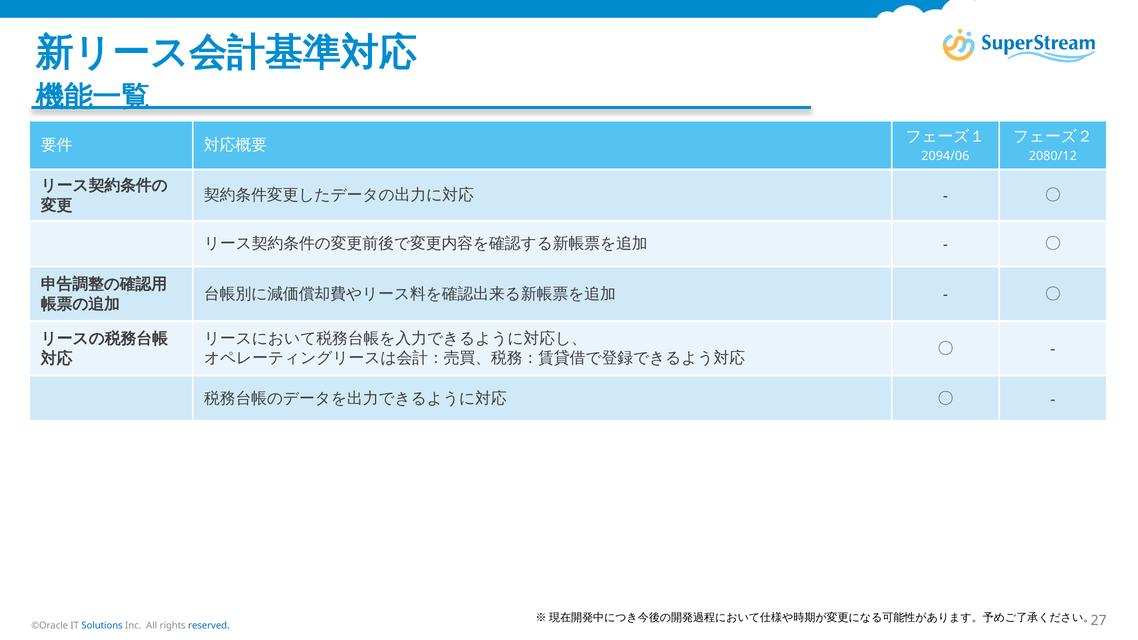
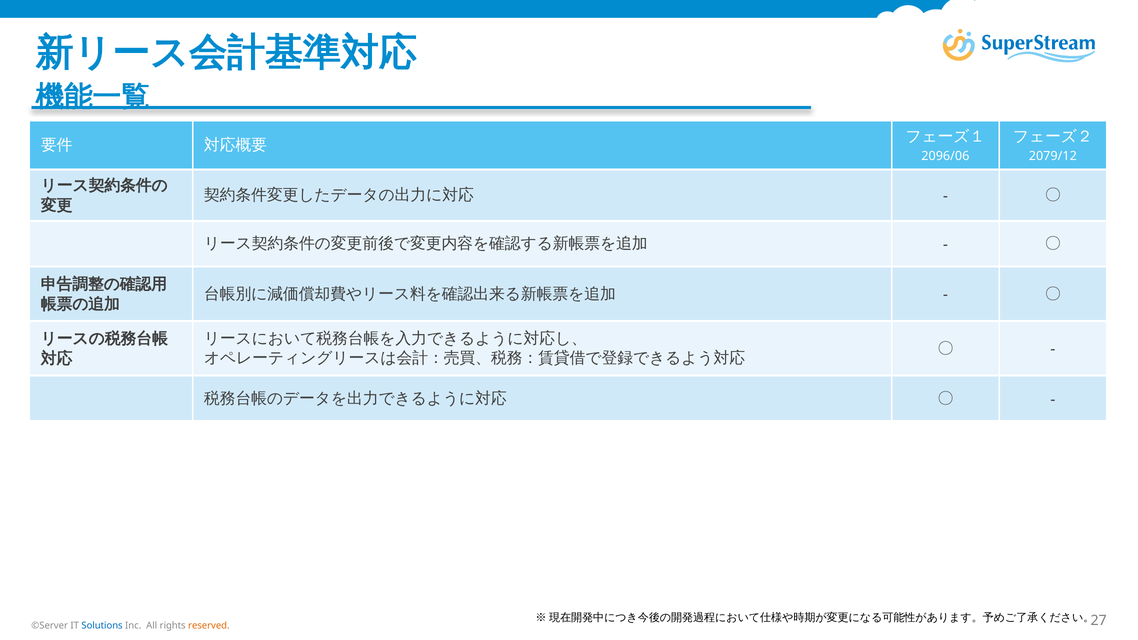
2094/06: 2094/06 -> 2096/06
2080/12: 2080/12 -> 2079/12
©Oracle: ©Oracle -> ©Server
reserved colour: blue -> orange
